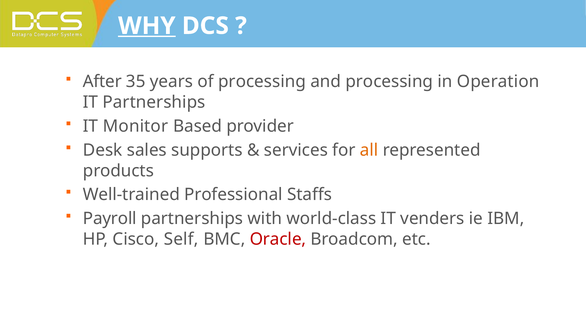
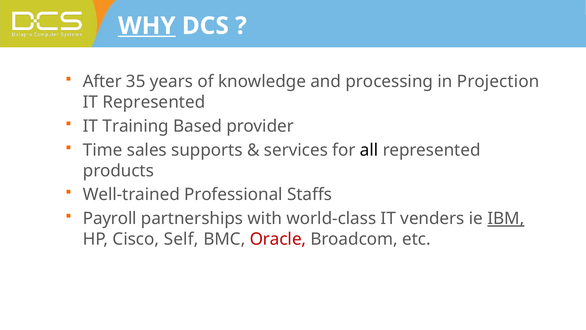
of processing: processing -> knowledge
Operation: Operation -> Projection
IT Partnerships: Partnerships -> Represented
Monitor: Monitor -> Training
Desk: Desk -> Time
all colour: orange -> black
IBM underline: none -> present
